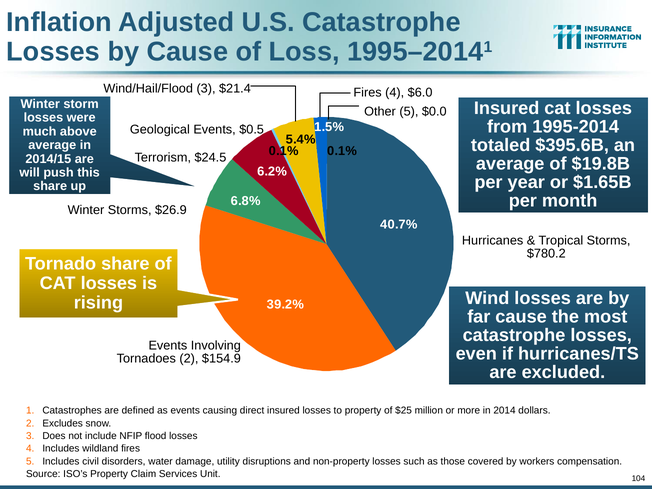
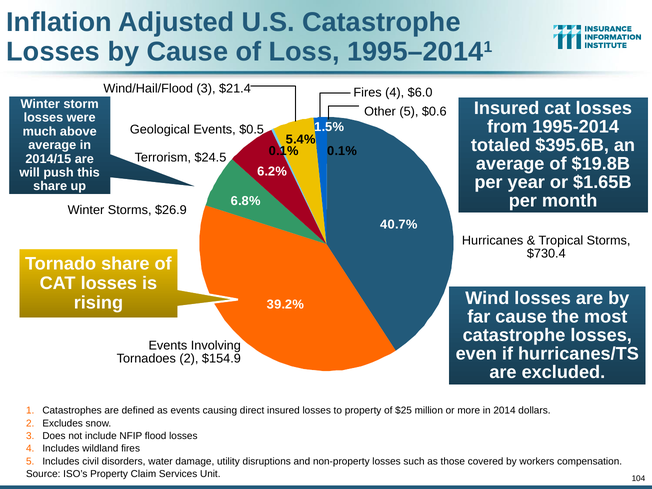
$0.0: $0.0 -> $0.6
$780.2: $780.2 -> $730.4
